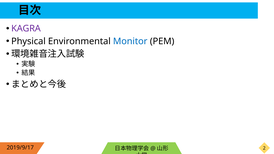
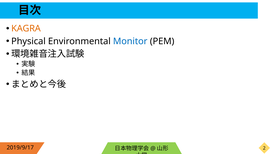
KAGRA colour: purple -> orange
